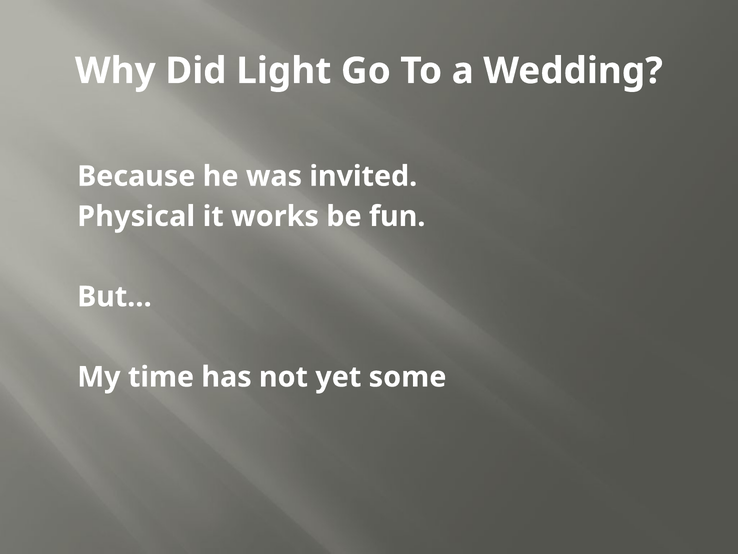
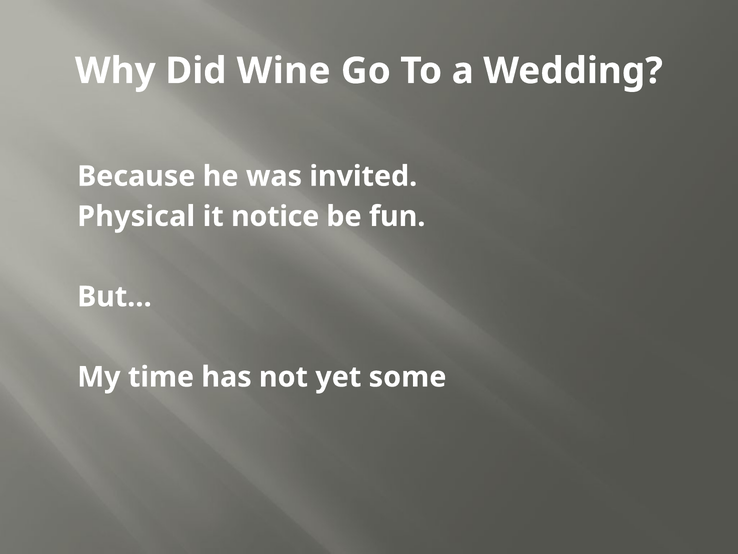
Light: Light -> Wine
works: works -> notice
